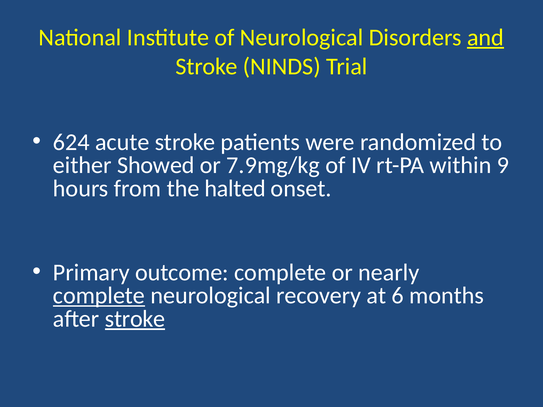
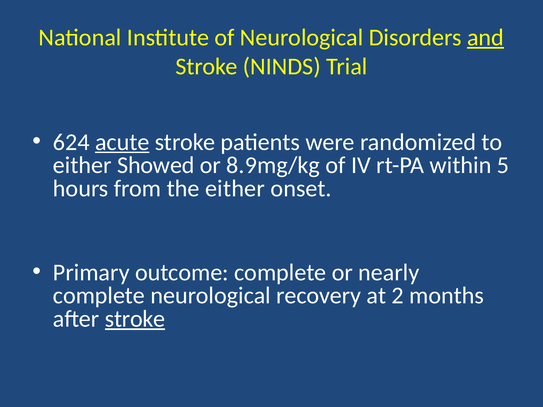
acute underline: none -> present
7.9mg/kg: 7.9mg/kg -> 8.9mg/kg
9: 9 -> 5
the halted: halted -> either
complete at (99, 296) underline: present -> none
6: 6 -> 2
